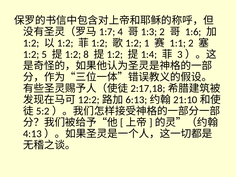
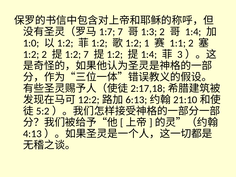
4 at (120, 32): 4 -> 7
1:6: 1:6 -> 1:4
1:2 at (31, 43): 1:2 -> 1:0
1:2 5: 5 -> 2
8 at (86, 55): 8 -> 7
